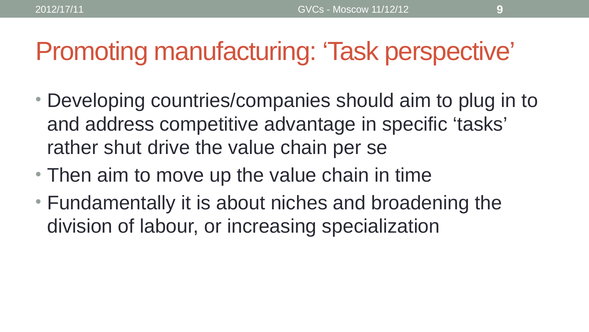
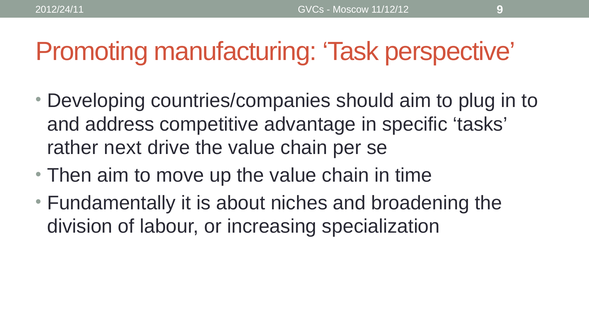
2012/17/11: 2012/17/11 -> 2012/24/11
shut: shut -> next
